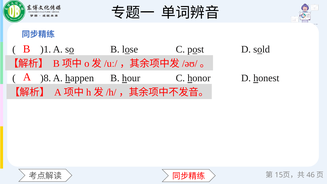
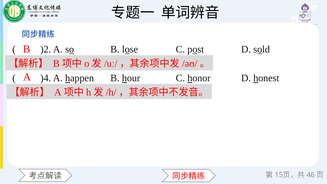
)1: )1 -> )2
)8: )8 -> )4
